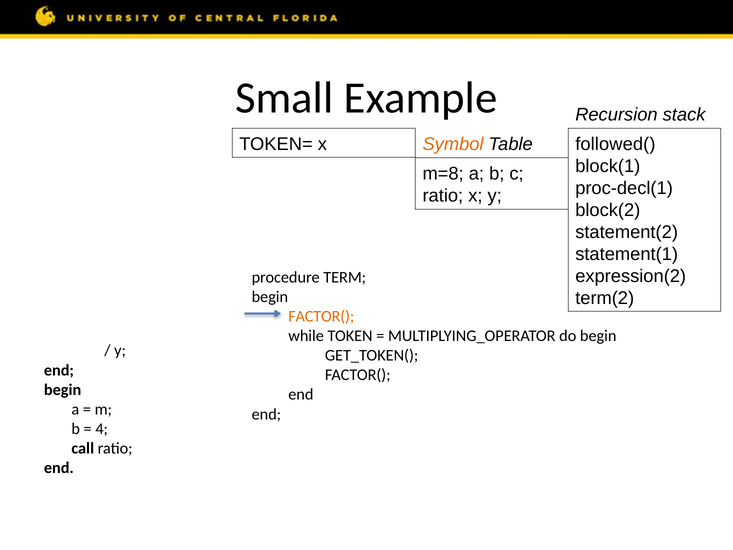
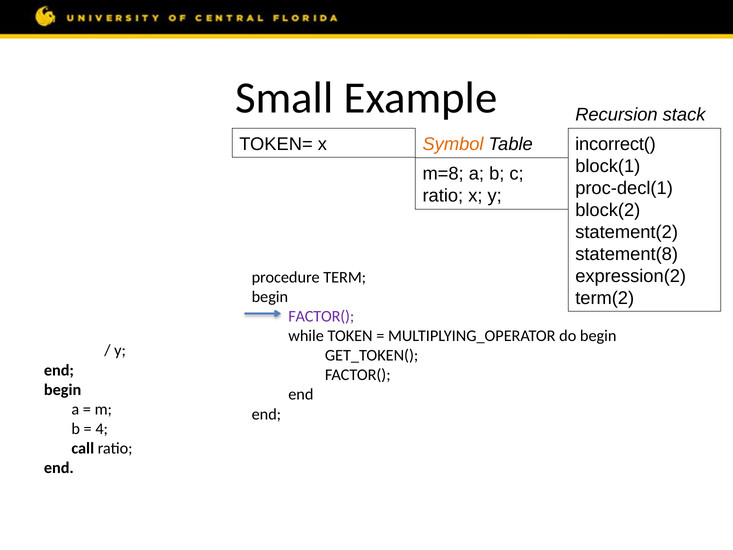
followed(: followed( -> incorrect(
statement(1: statement(1 -> statement(8
FACTOR( at (321, 316) colour: orange -> purple
